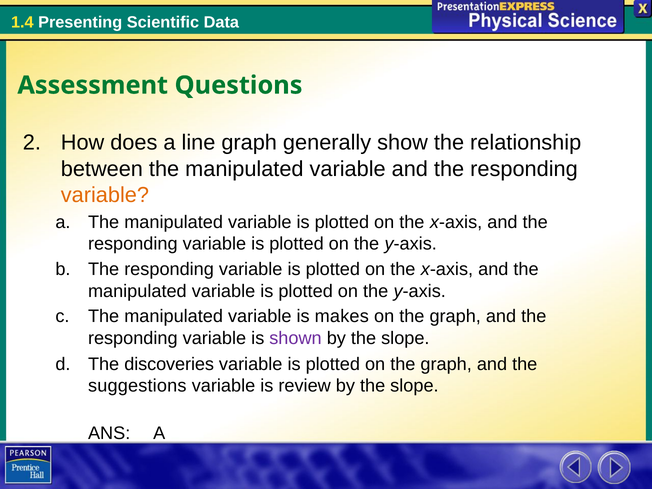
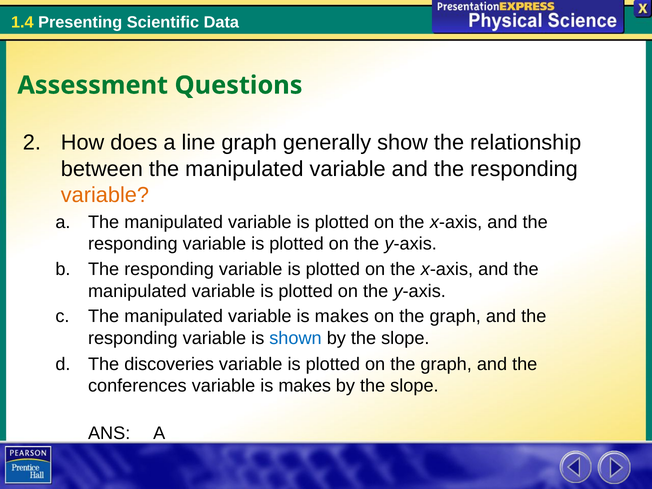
shown colour: purple -> blue
suggestions: suggestions -> conferences
review at (305, 386): review -> makes
